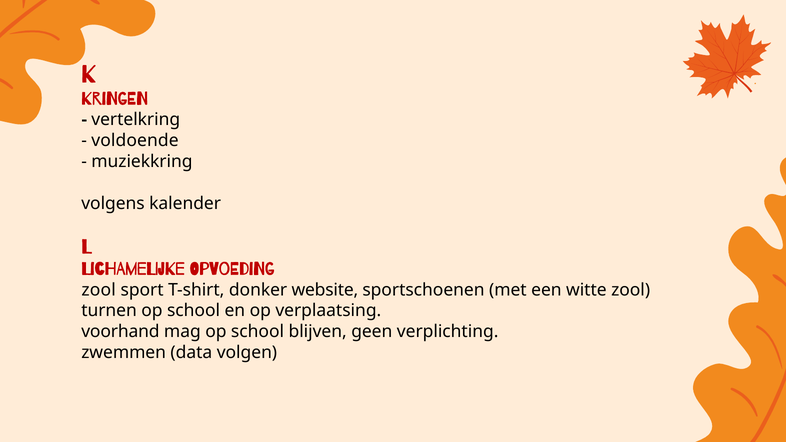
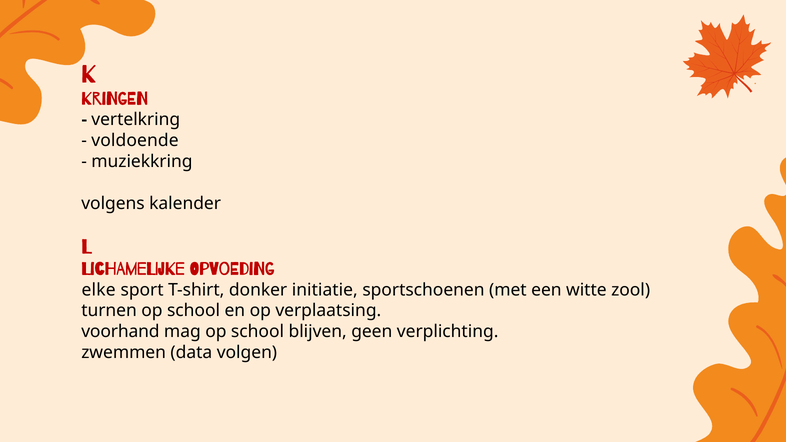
zool at (99, 290): zool -> elke
website: website -> initiatie
